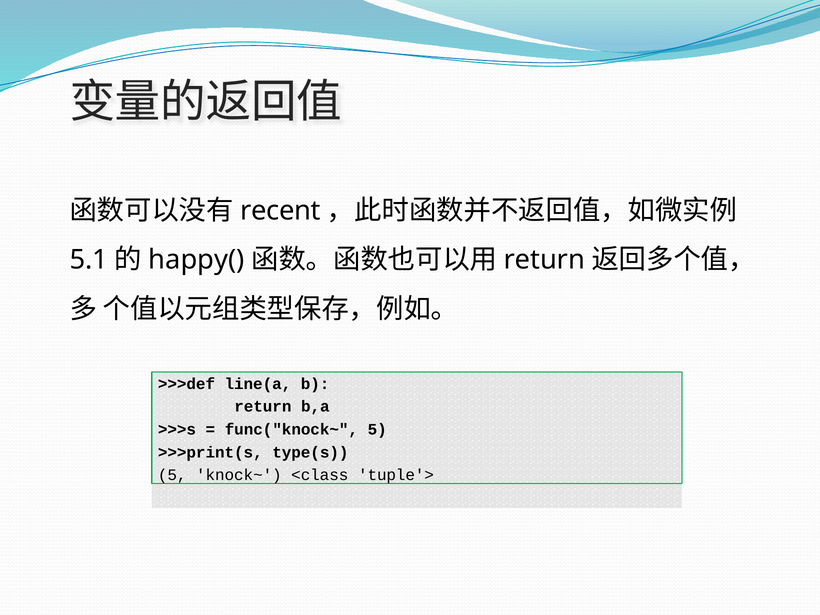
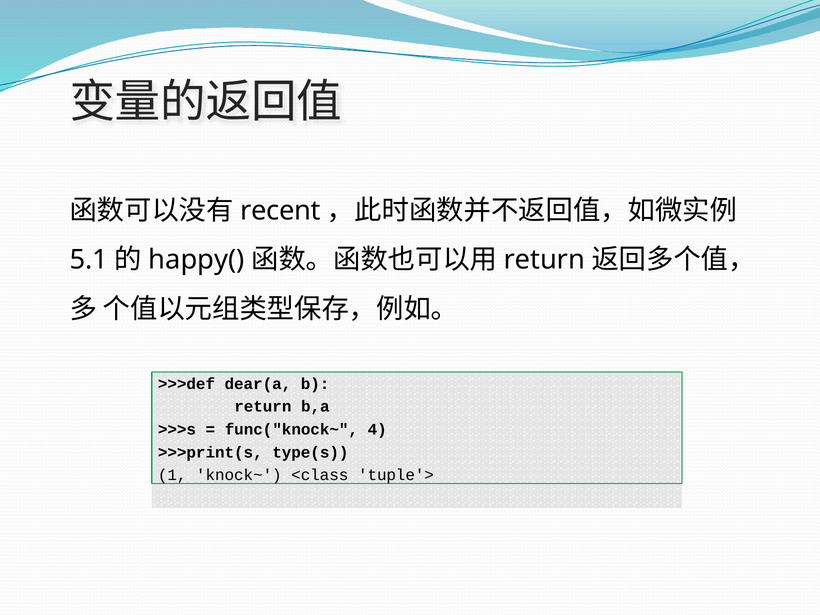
line(a: line(a -> dear(a
func("knock~ 5: 5 -> 4
5 at (172, 475): 5 -> 1
